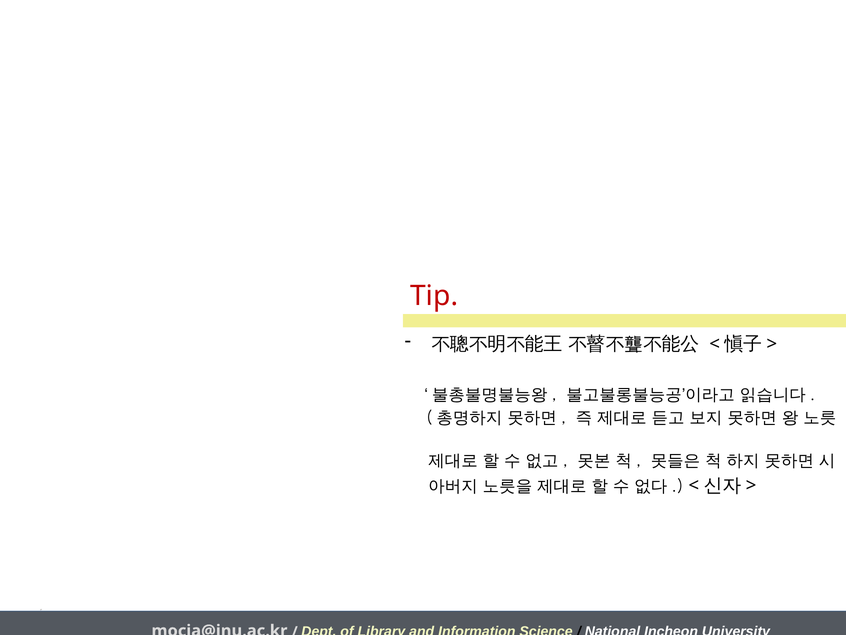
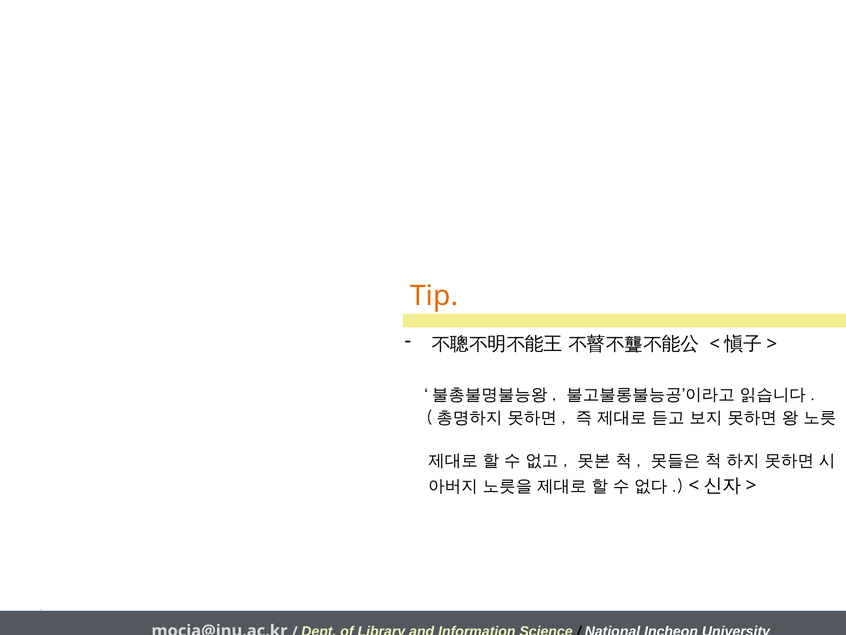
Tip colour: red -> orange
